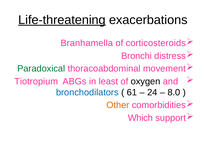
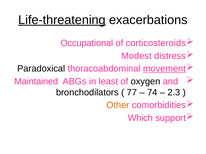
Branhamella: Branhamella -> Occupational
Bronchi: Bronchi -> Modest
Paradoxical colour: green -> black
movement underline: none -> present
Tiotropium: Tiotropium -> Maintained
bronchodilators colour: blue -> black
61: 61 -> 77
24: 24 -> 74
8.0: 8.0 -> 2.3
